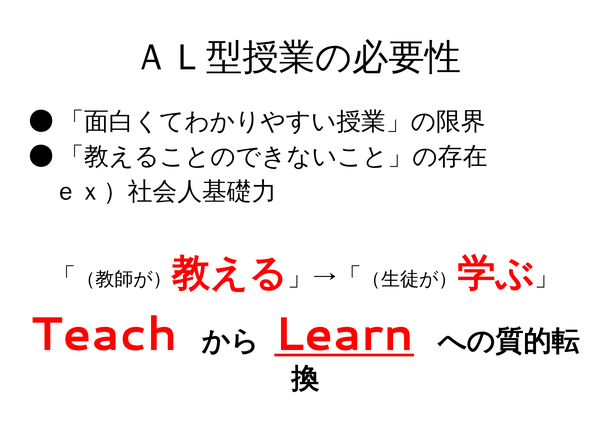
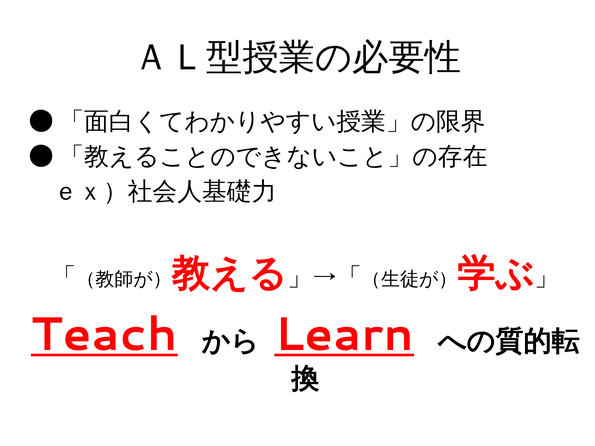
Teach underline: none -> present
